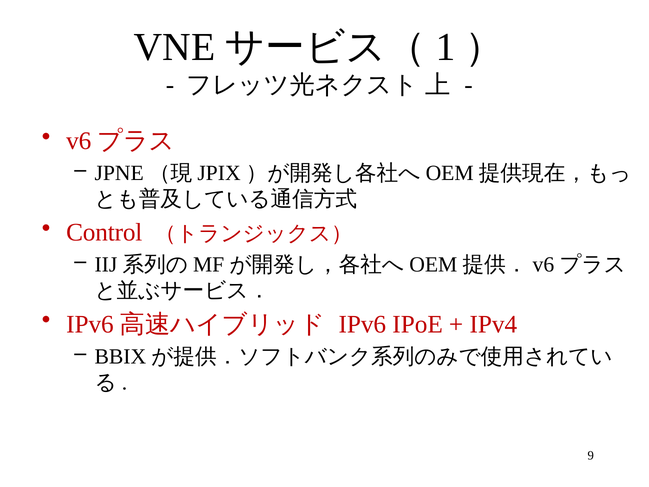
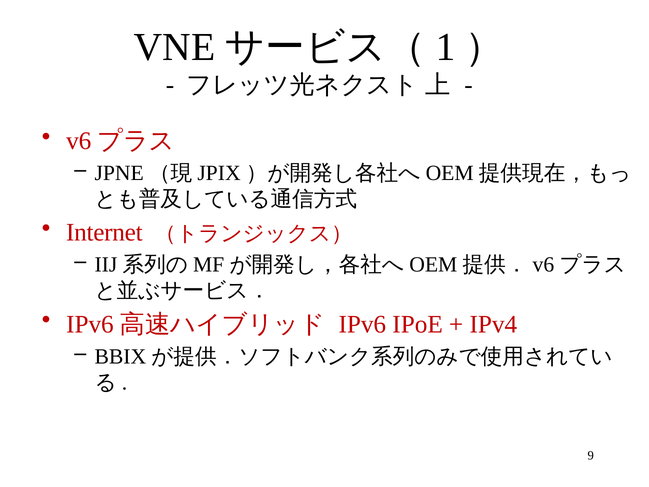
Control: Control -> Internet
